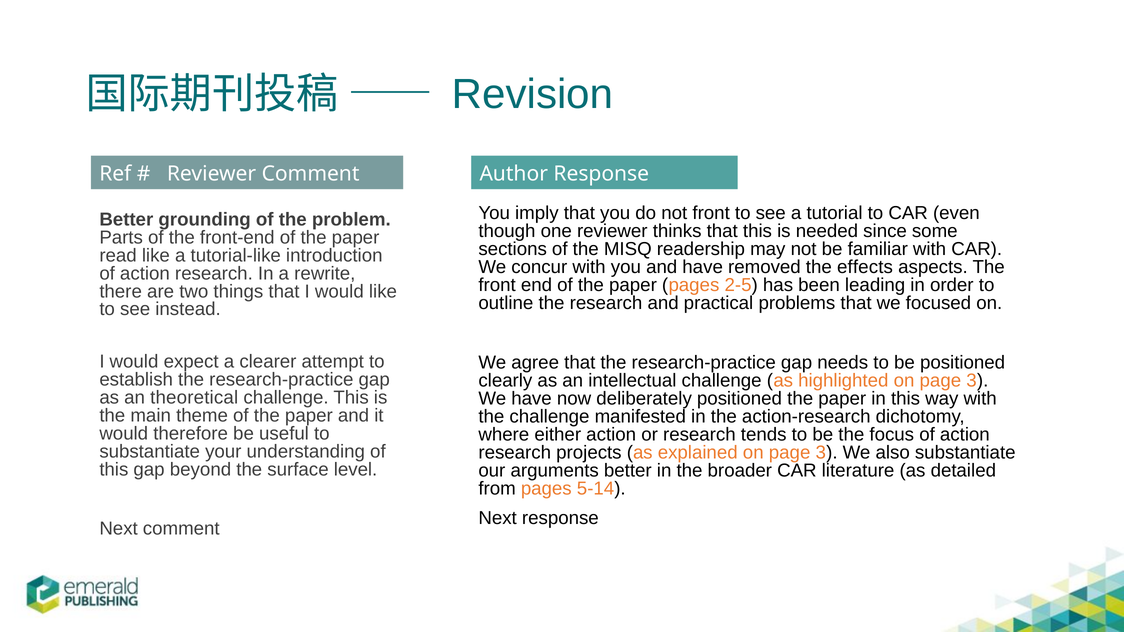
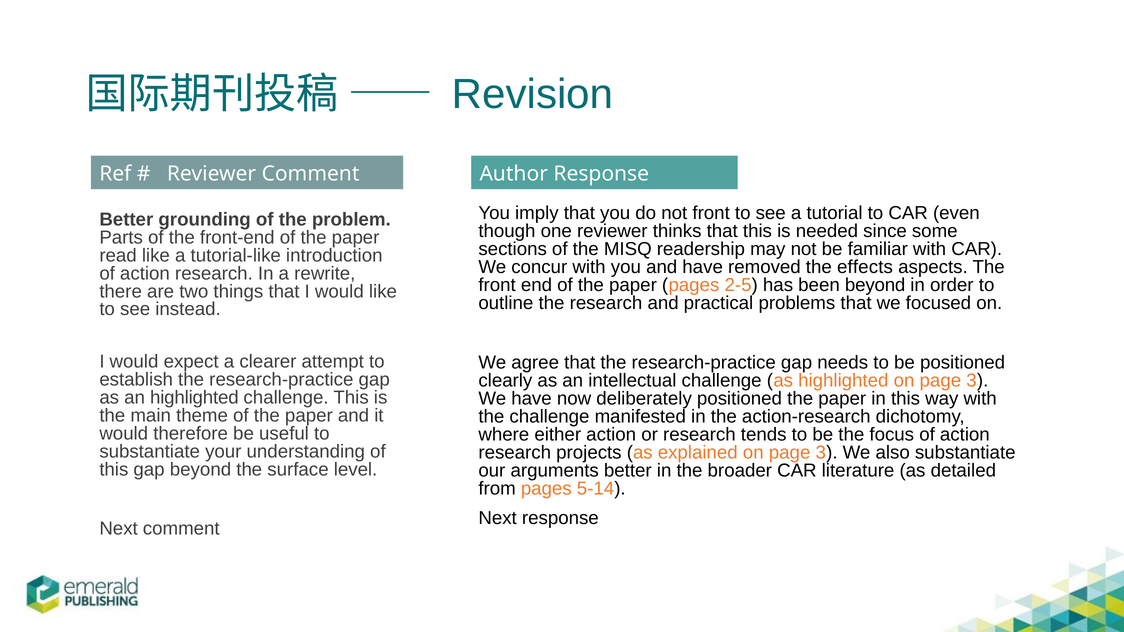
been leading: leading -> beyond
an theoretical: theoretical -> highlighted
